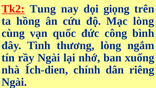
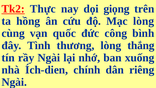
Tung: Tung -> Thực
ngắm: ngắm -> thắng
